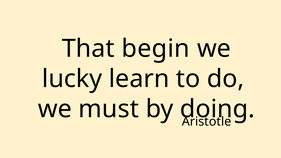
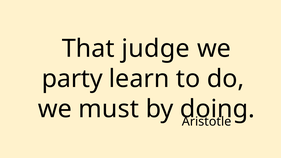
begin: begin -> judge
lucky: lucky -> party
